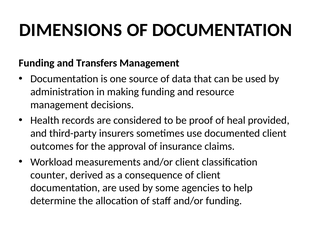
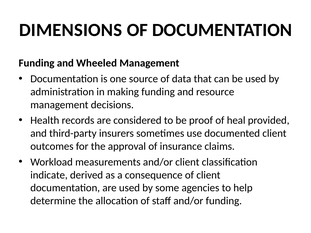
Transfers: Transfers -> Wheeled
counter: counter -> indicate
